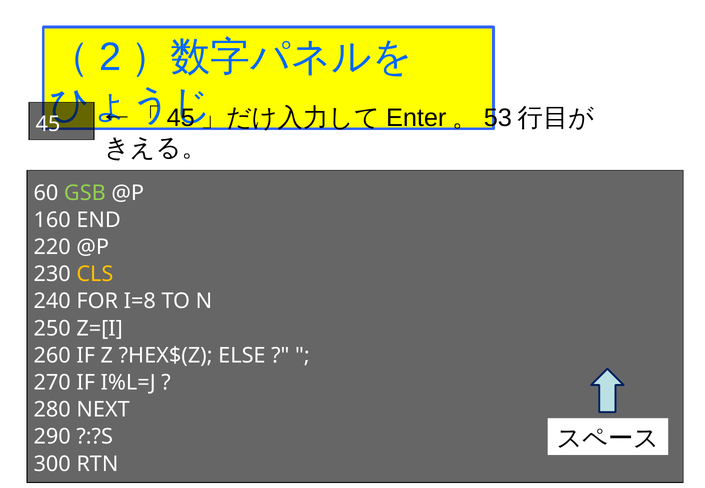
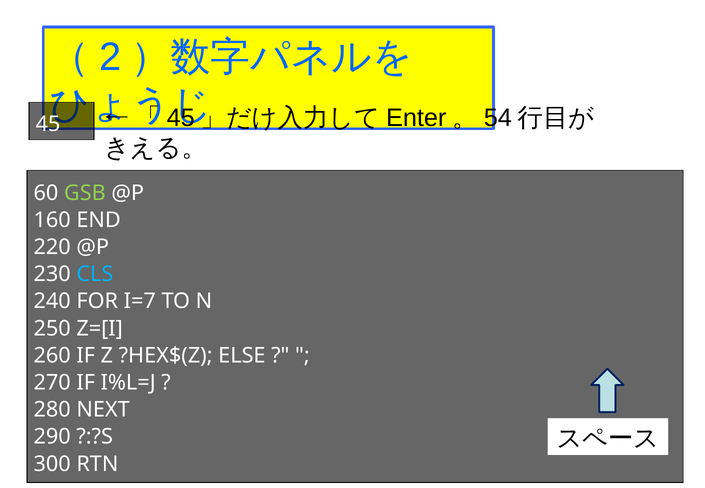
53: 53 -> 54
CLS colour: yellow -> light blue
I=8: I=8 -> I=7
